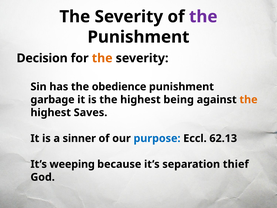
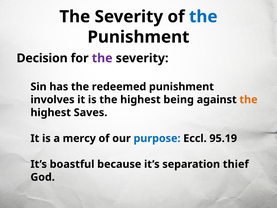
the at (203, 17) colour: purple -> blue
the at (102, 58) colour: orange -> purple
obedience: obedience -> redeemed
garbage: garbage -> involves
sinner: sinner -> mercy
62.13: 62.13 -> 95.19
weeping: weeping -> boastful
